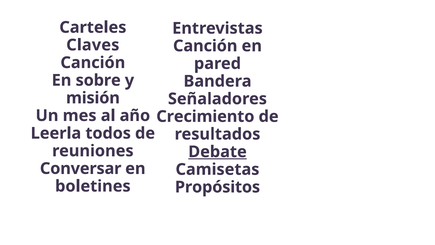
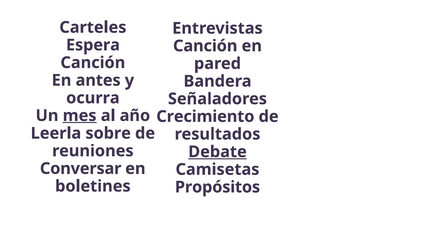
Claves: Claves -> Espera
sobre: sobre -> antes
misión: misión -> ocurra
mes underline: none -> present
todos: todos -> sobre
